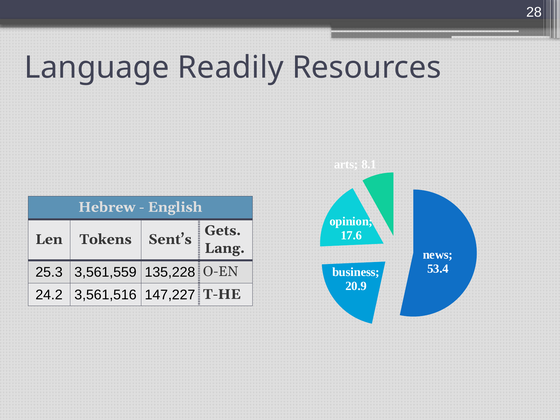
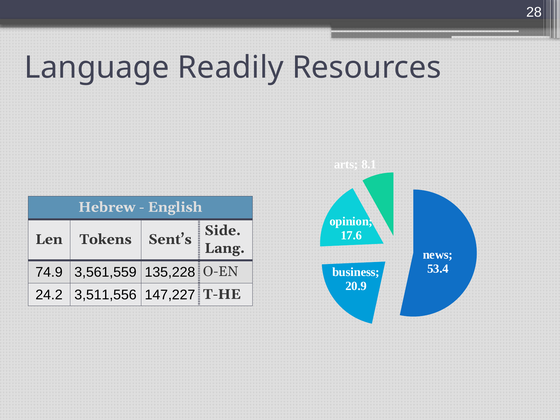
Gets: Gets -> Side
25.3: 25.3 -> 74.9
3,561,516: 3,561,516 -> 3,511,556
